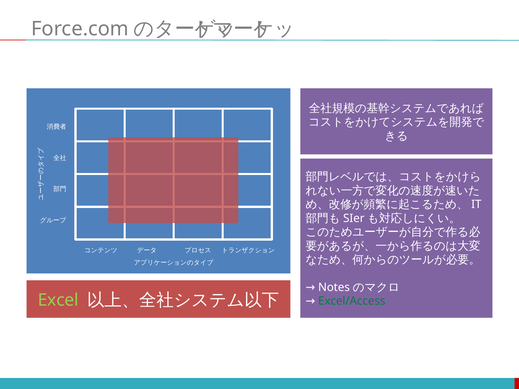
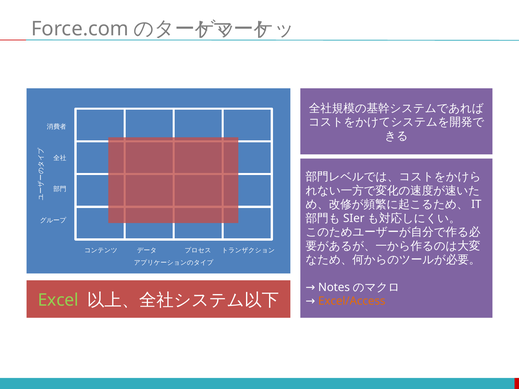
Excel/Access colour: green -> orange
